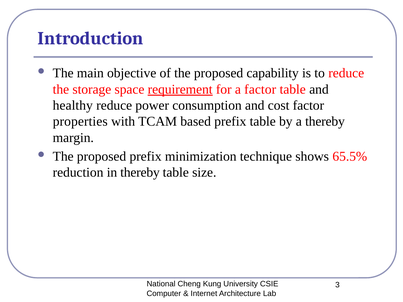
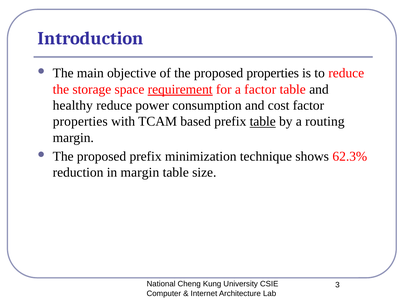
proposed capability: capability -> properties
table at (263, 122) underline: none -> present
a thereby: thereby -> routing
65.5%: 65.5% -> 62.3%
in thereby: thereby -> margin
